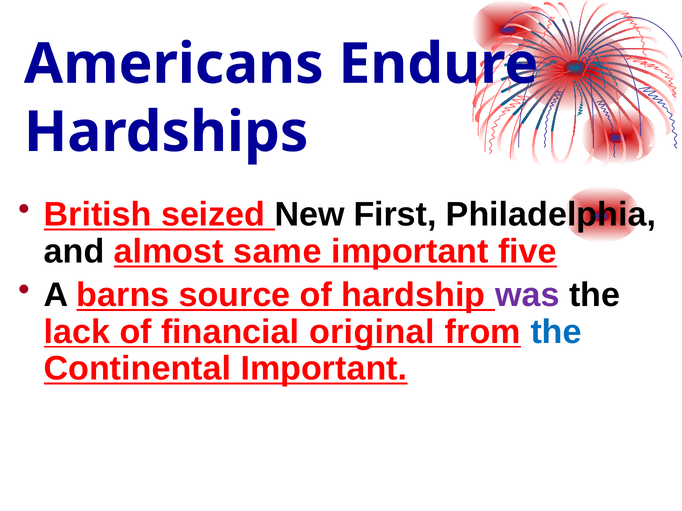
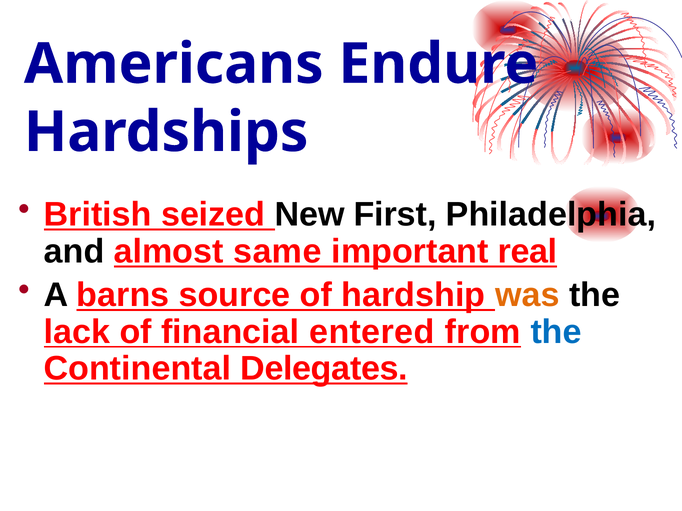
five: five -> real
was colour: purple -> orange
original: original -> entered
Continental Important: Important -> Delegates
